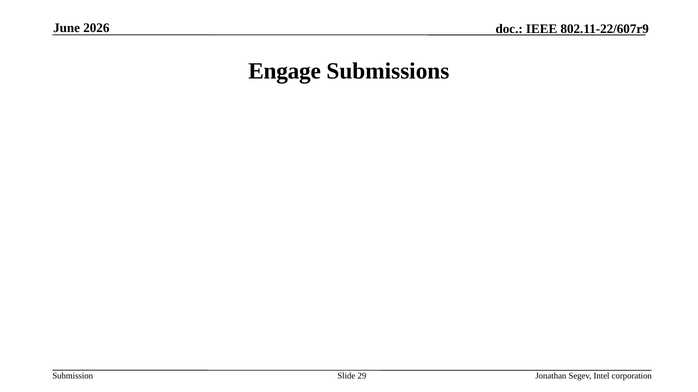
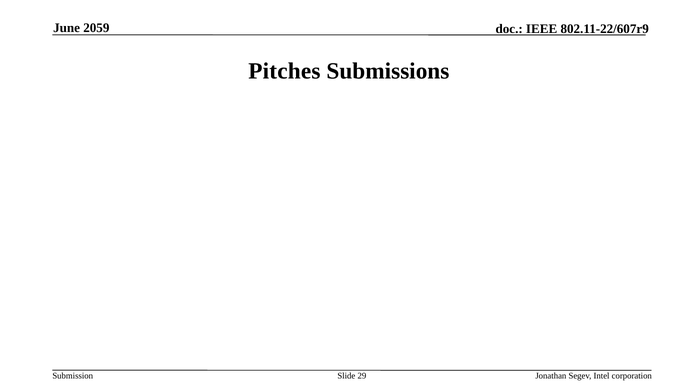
2026: 2026 -> 2059
Engage: Engage -> Pitches
